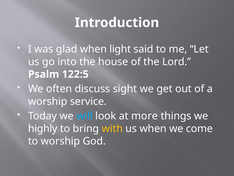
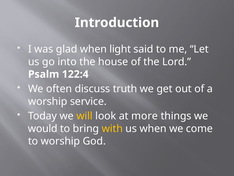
122:5: 122:5 -> 122:4
sight: sight -> truth
will colour: light blue -> yellow
highly: highly -> would
